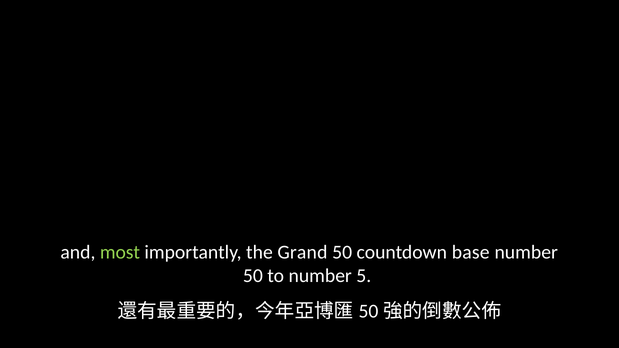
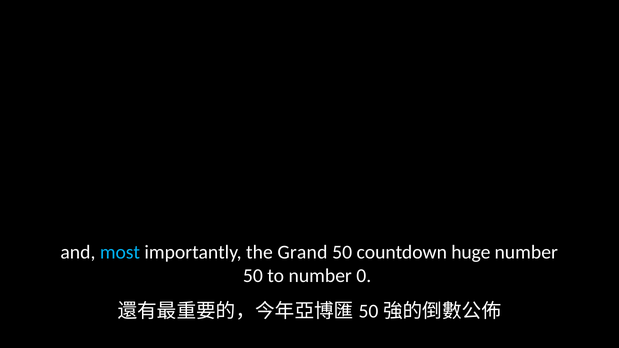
most colour: light green -> light blue
base: base -> huge
5: 5 -> 0
